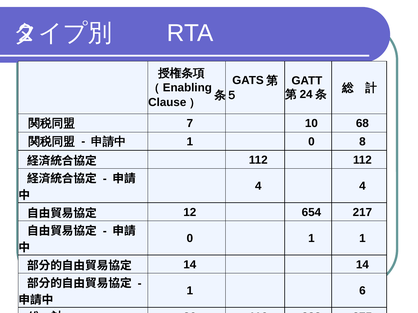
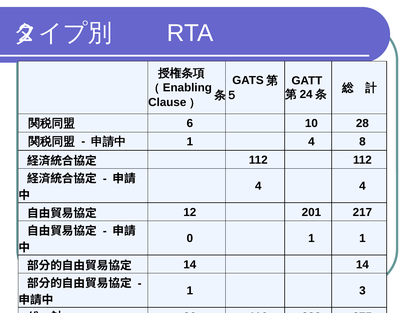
7: 7 -> 6
68: 68 -> 28
1 0: 0 -> 4
654: 654 -> 201
6: 6 -> 3
